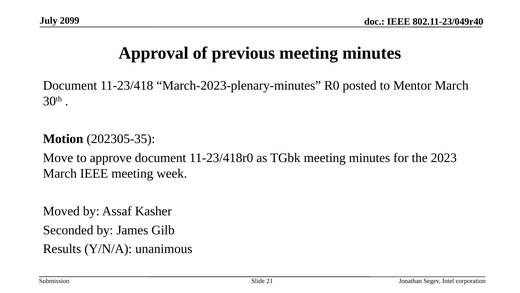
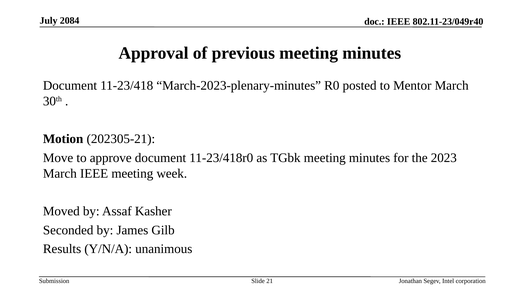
2099: 2099 -> 2084
202305-35: 202305-35 -> 202305-21
